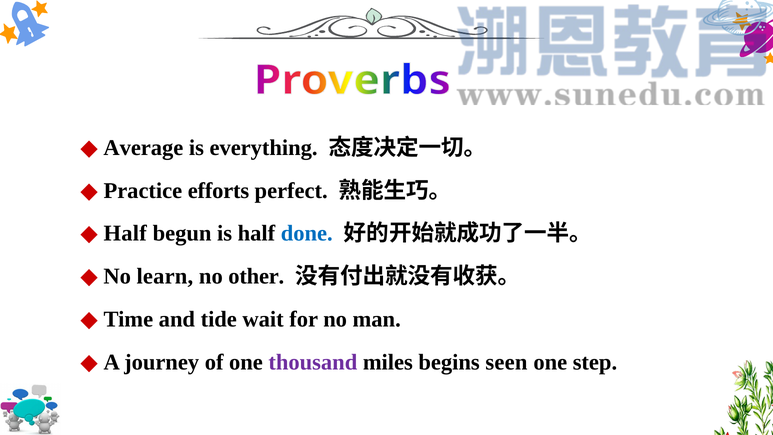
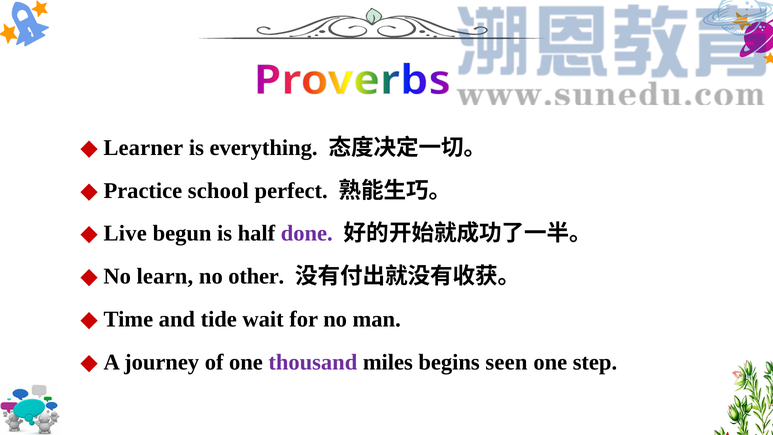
Average: Average -> Learner
efforts: efforts -> school
Half at (125, 233): Half -> Live
done colour: blue -> purple
